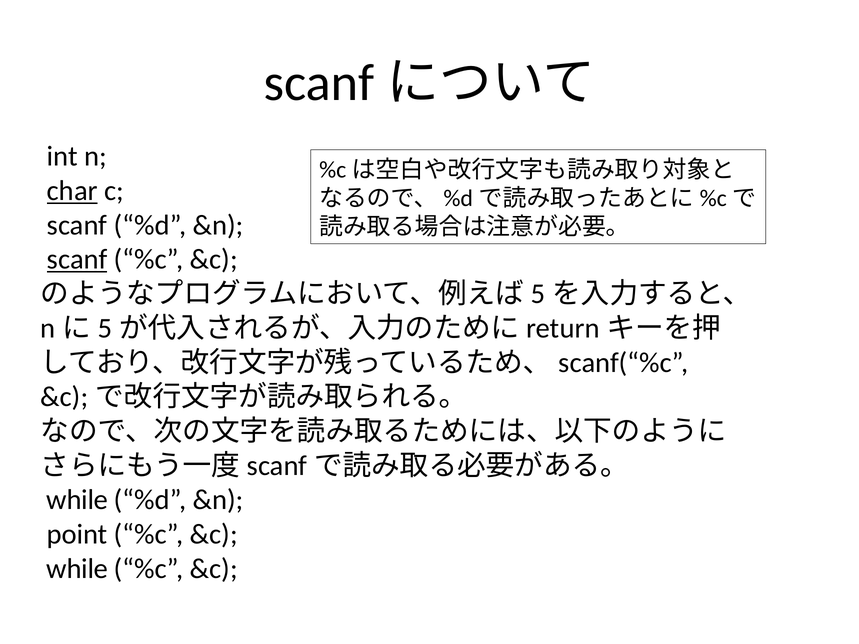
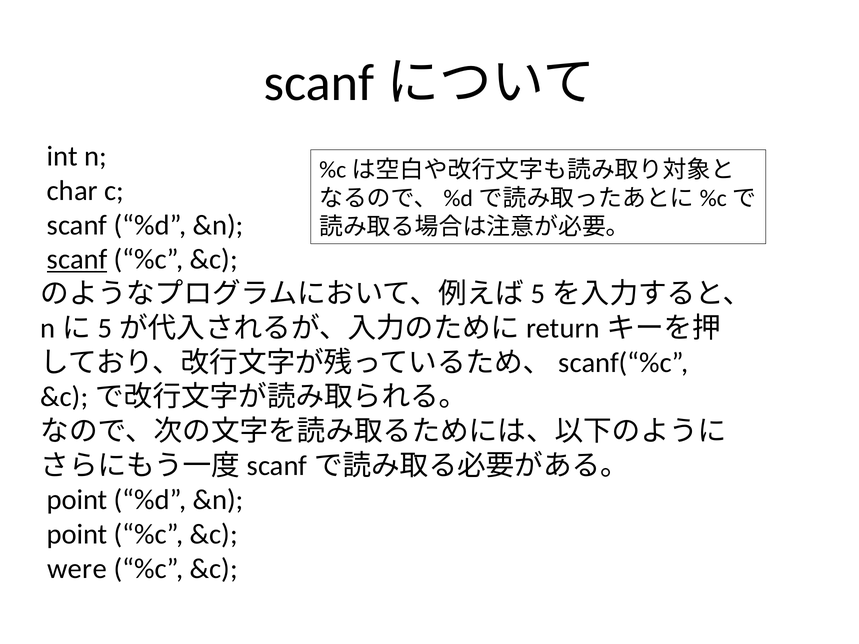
char underline: present -> none
while at (77, 500): while -> point
while at (77, 569): while -> were
